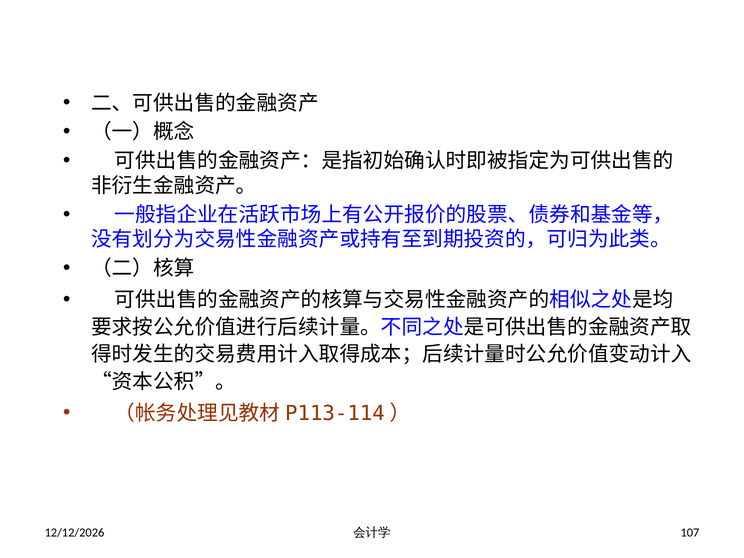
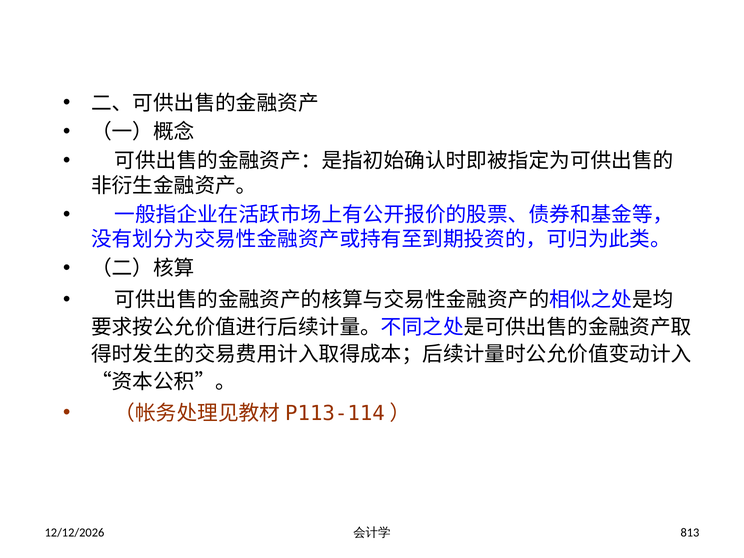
107: 107 -> 813
